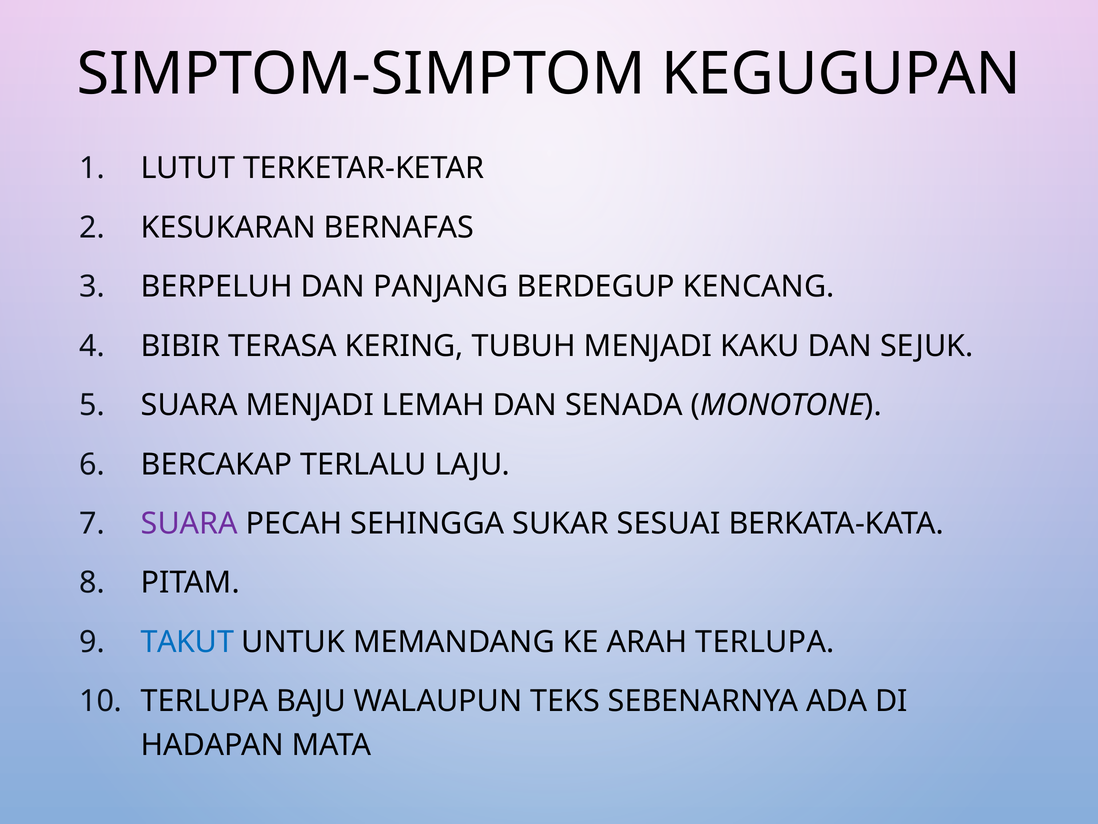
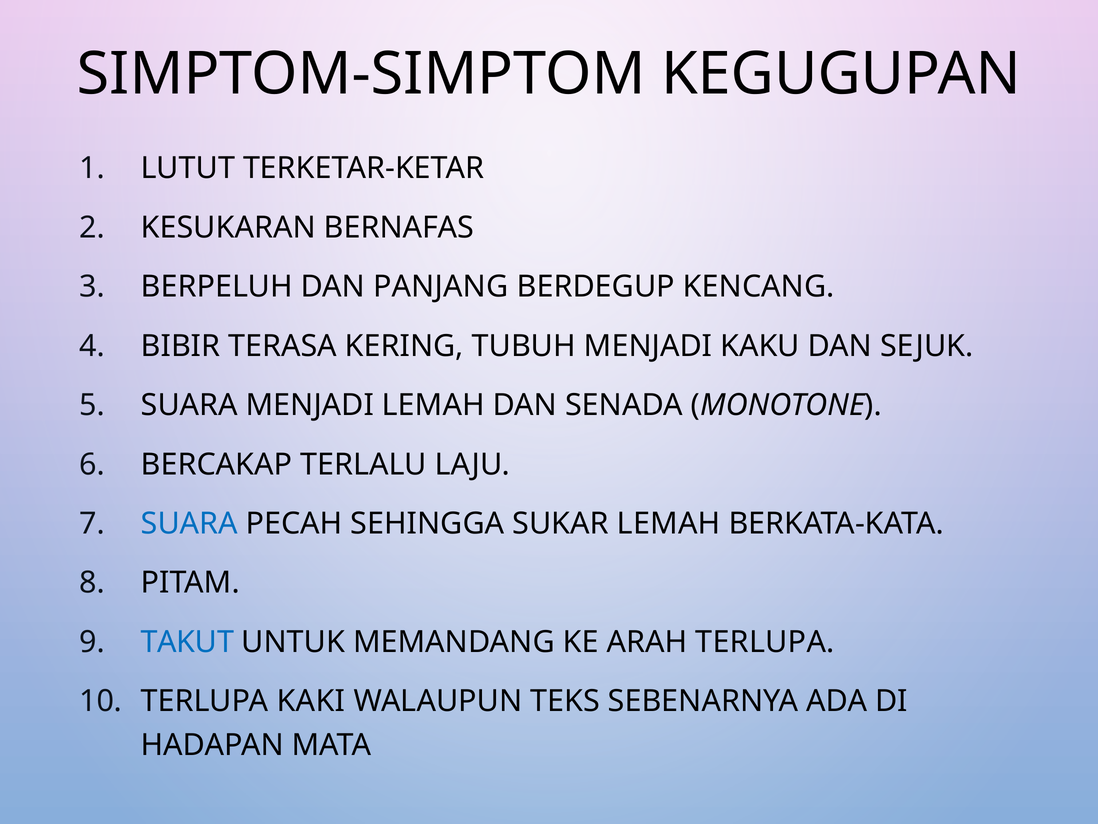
SUARA at (189, 523) colour: purple -> blue
SUKAR SESUAI: SESUAI -> LEMAH
BAJU: BAJU -> KAKI
